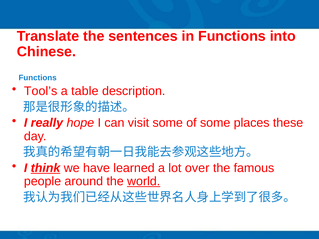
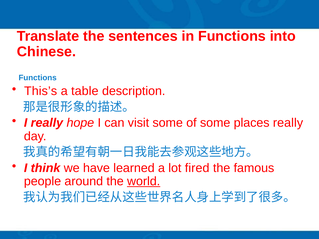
Tool’s: Tool’s -> This’s
places these: these -> really
think underline: present -> none
over: over -> fired
